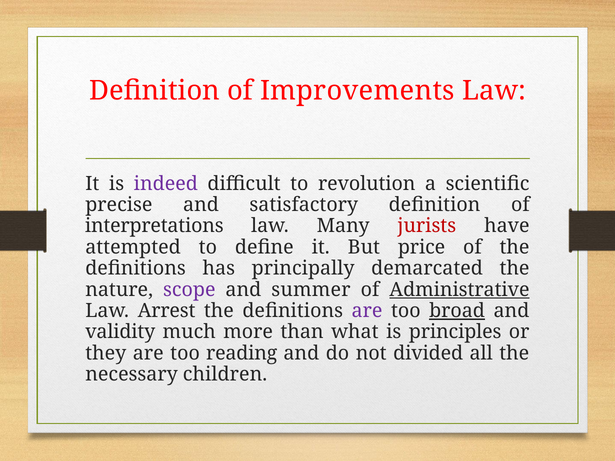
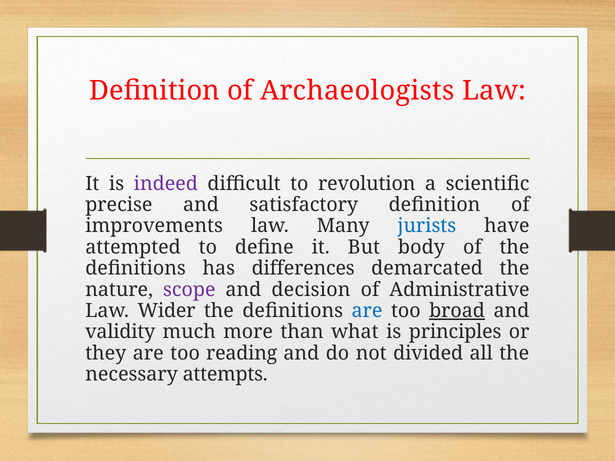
Improvements: Improvements -> Archaeologists
interpretations: interpretations -> improvements
jurists colour: red -> blue
price: price -> body
principally: principally -> differences
summer: summer -> decision
Administrative underline: present -> none
Arrest: Arrest -> Wider
are at (367, 311) colour: purple -> blue
children: children -> attempts
